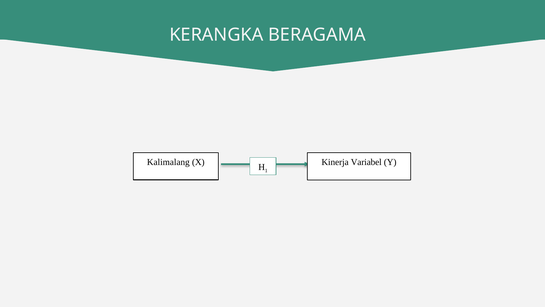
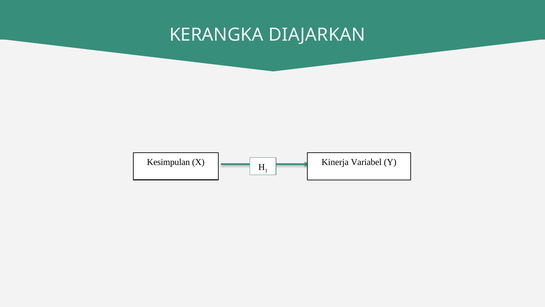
BERAGAMA: BERAGAMA -> DIAJARKAN
Kalimalang: Kalimalang -> Kesimpulan
